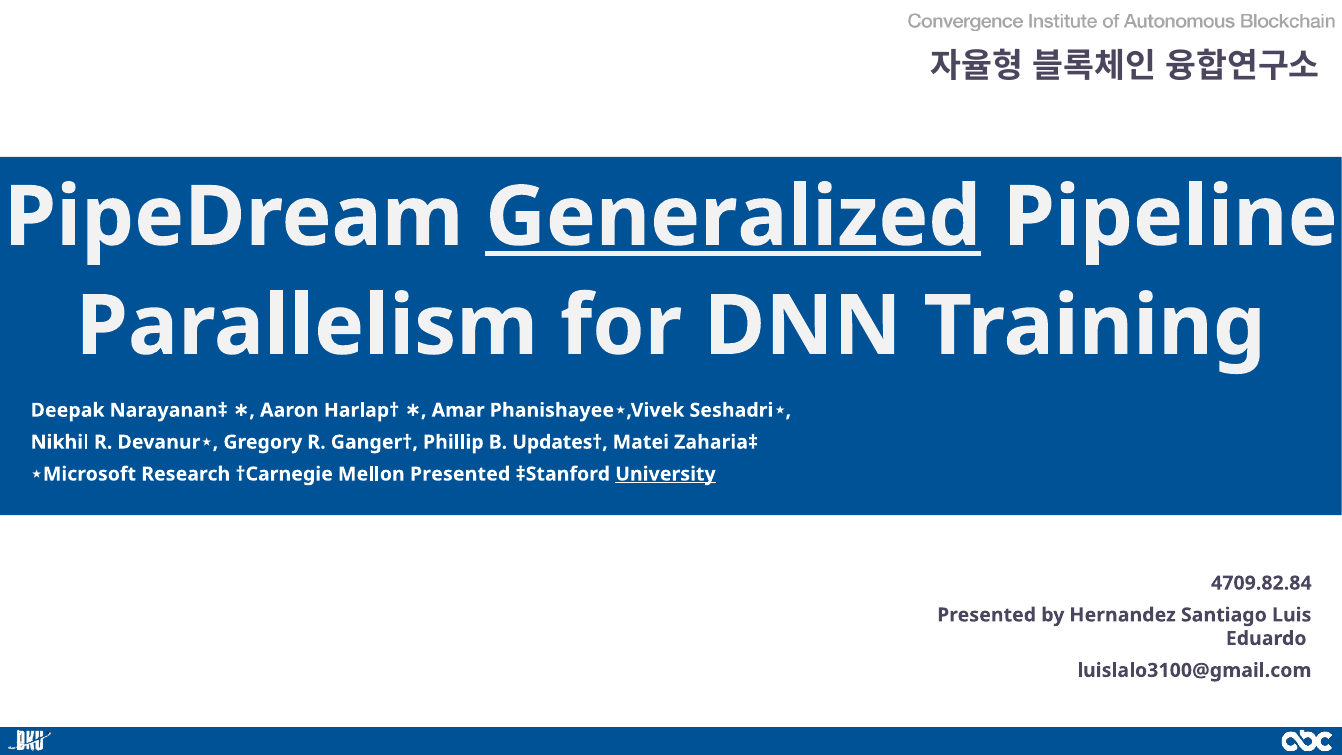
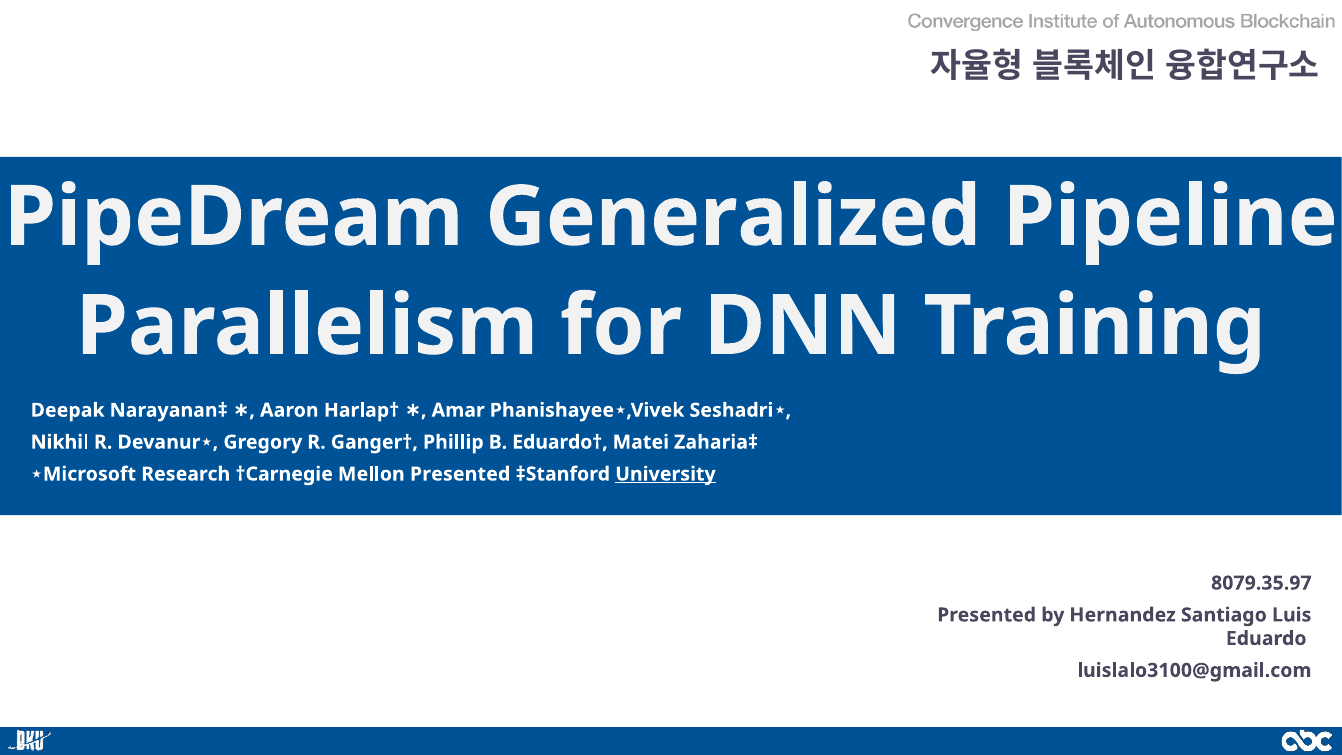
Generalized underline: present -> none
Updates†: Updates† -> Eduardo†
4709.82.84: 4709.82.84 -> 8079.35.97
